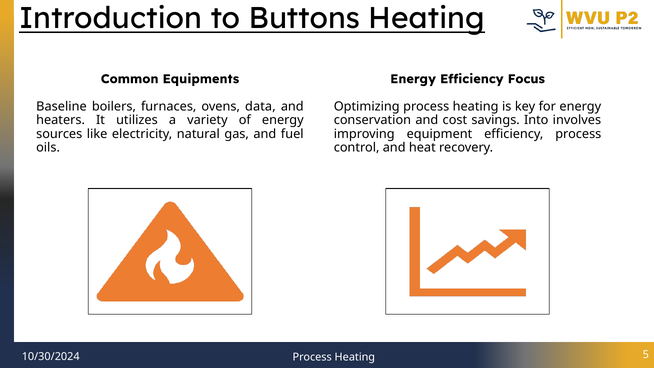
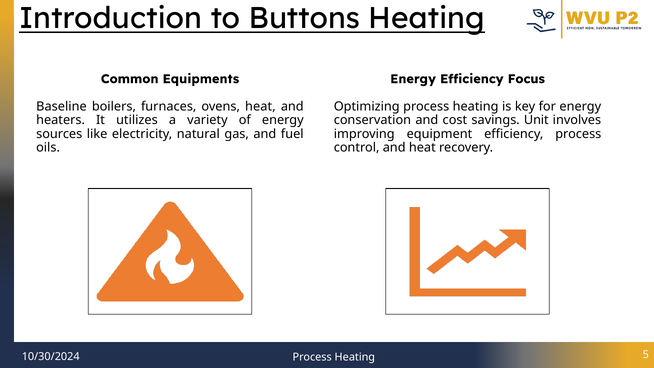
ovens data: data -> heat
Into: Into -> Unit
